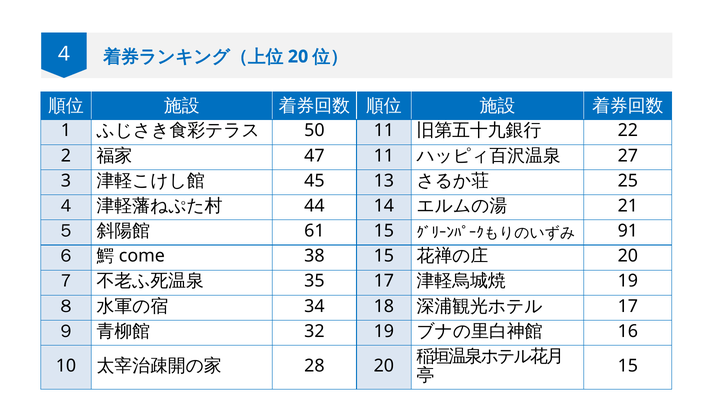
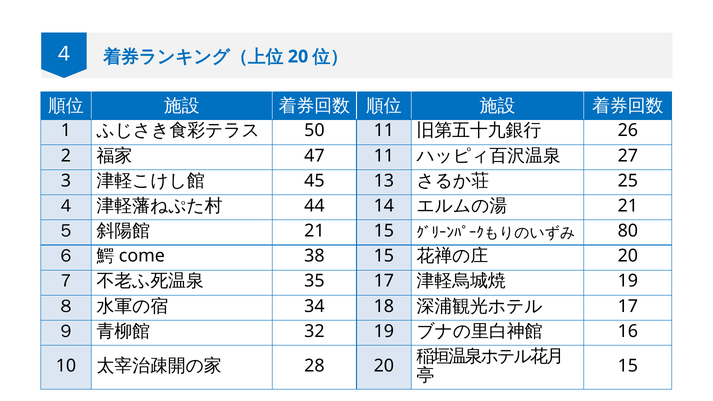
22: 22 -> 26
61 at (314, 231): 61 -> 21
91: 91 -> 80
